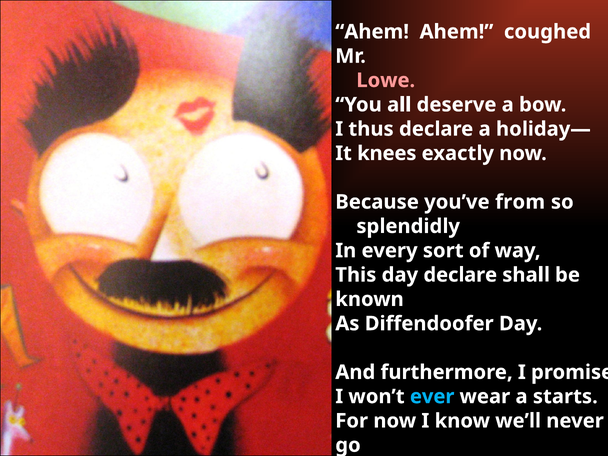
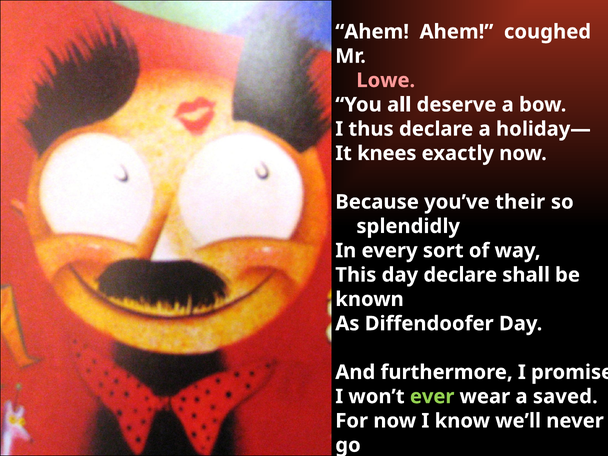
from: from -> their
ever colour: light blue -> light green
starts: starts -> saved
